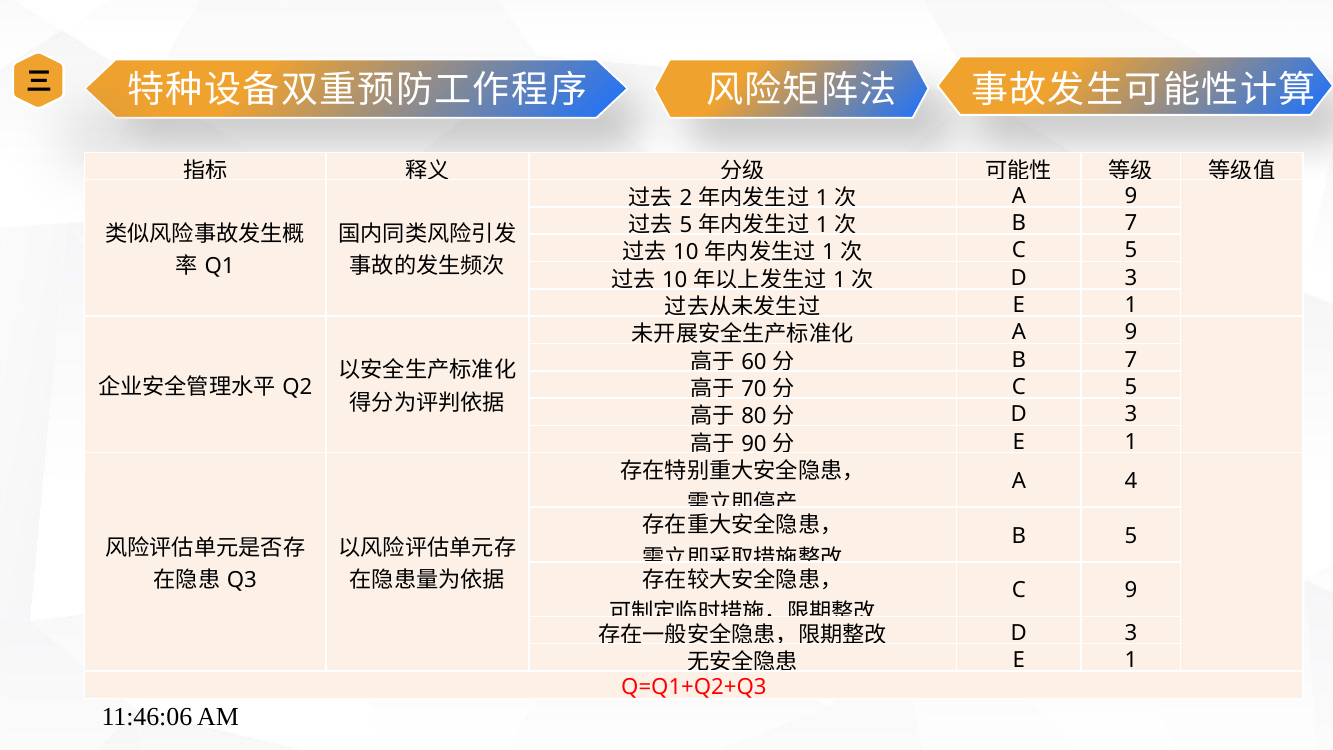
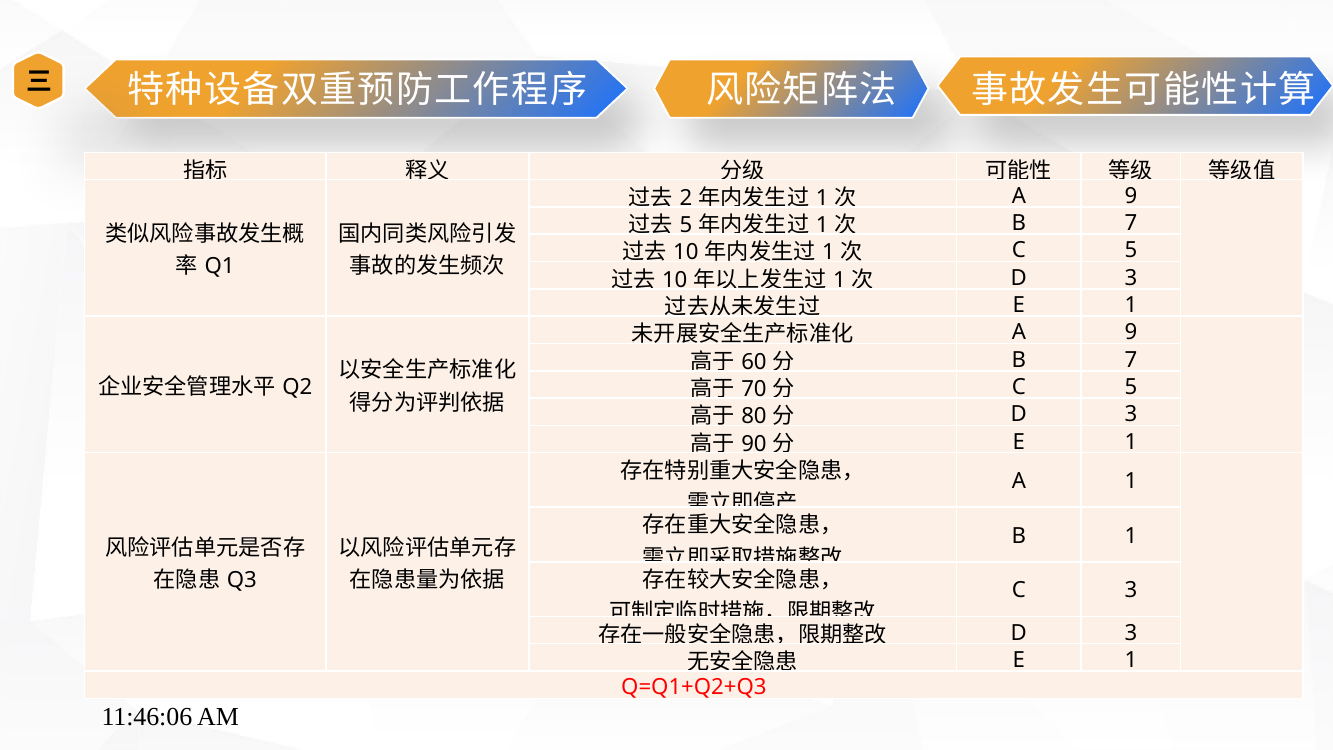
A 4: 4 -> 1
B 5: 5 -> 1
C 9: 9 -> 3
